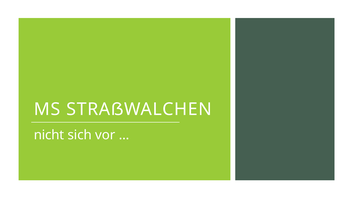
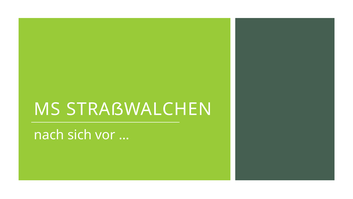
nicht: nicht -> nach
